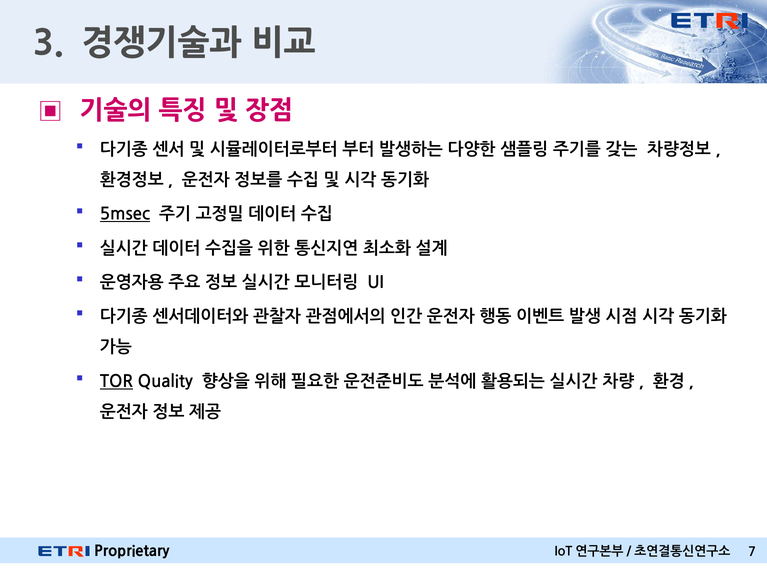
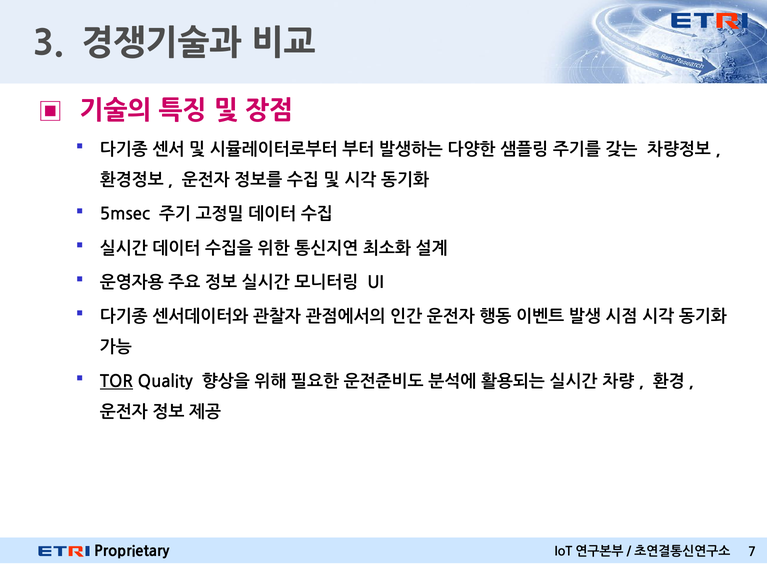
5msec underline: present -> none
